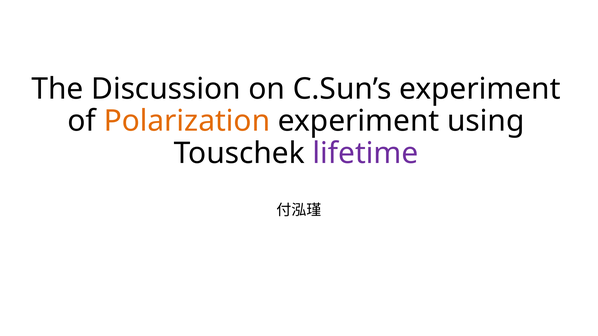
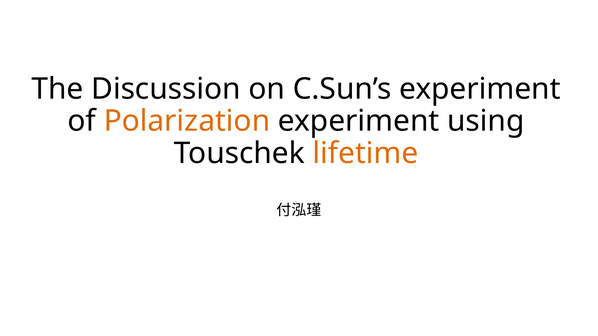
lifetime colour: purple -> orange
